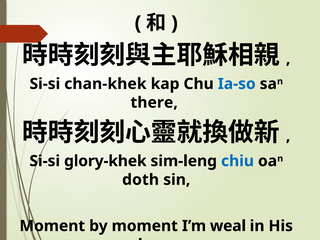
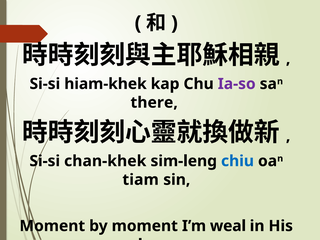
chan-khek: chan-khek -> hiam-khek
Ia-so colour: blue -> purple
glory-khek: glory-khek -> chan-khek
doth: doth -> tiam
